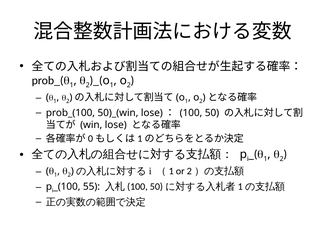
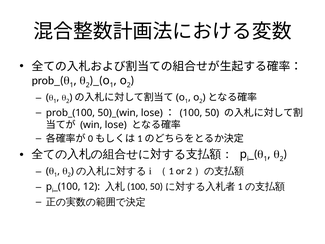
55: 55 -> 12
